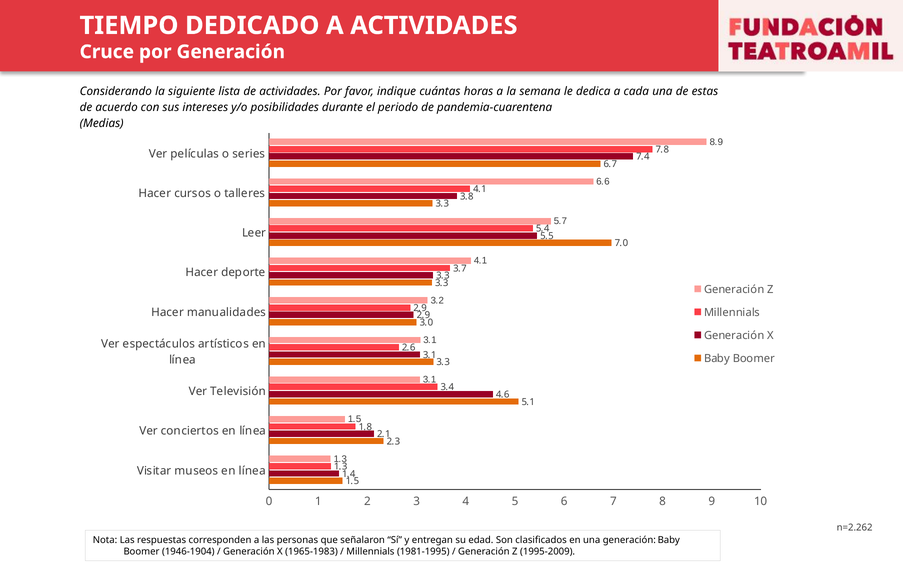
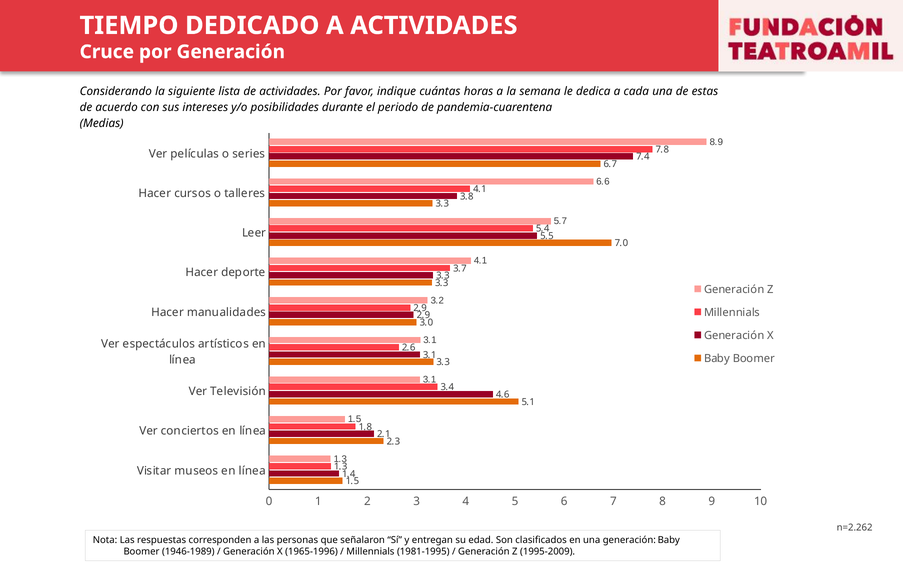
1946-1904: 1946-1904 -> 1946-1989
1965-1983: 1965-1983 -> 1965-1996
